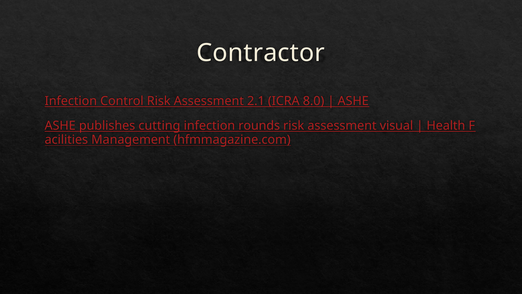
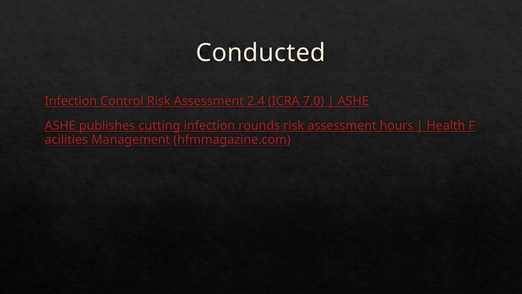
Contractor: Contractor -> Conducted
2.1: 2.1 -> 2.4
8.0: 8.0 -> 7.0
visual: visual -> hours
